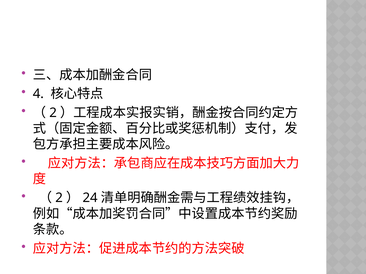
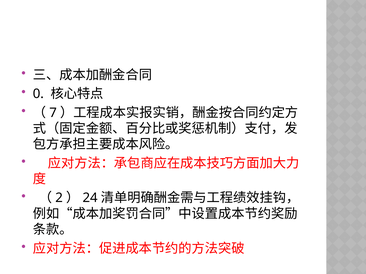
4: 4 -> 0
2 at (53, 113): 2 -> 7
